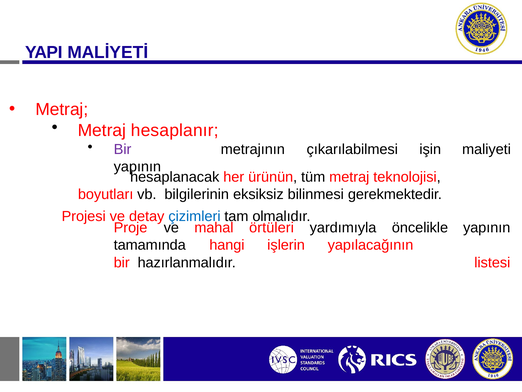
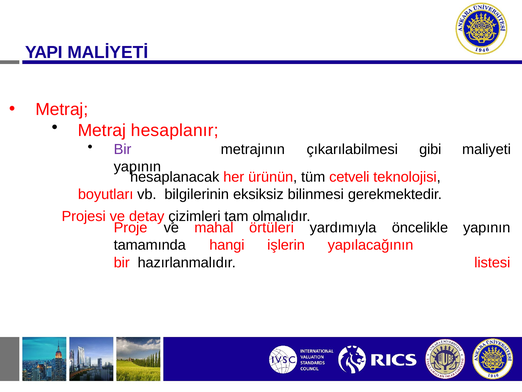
işin: işin -> gibi
tüm metraj: metraj -> cetveli
çizimleri colour: blue -> black
